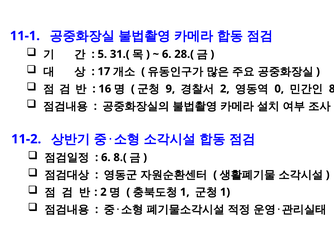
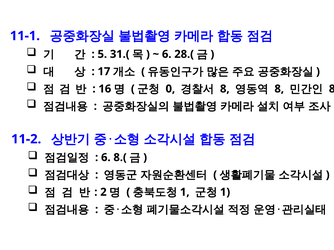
9: 9 -> 0
2 at (225, 89): 2 -> 8
0 at (279, 89): 0 -> 8
